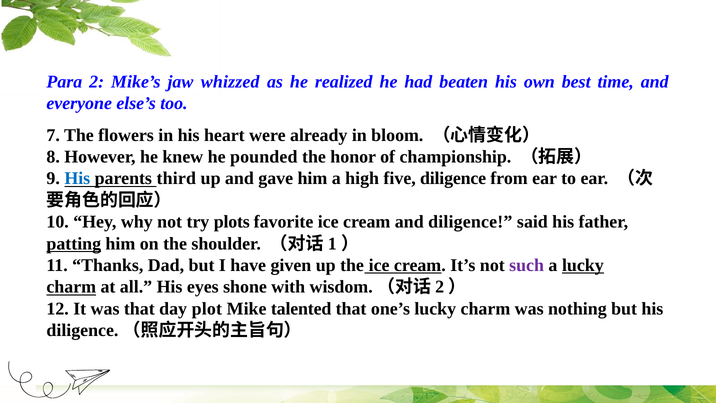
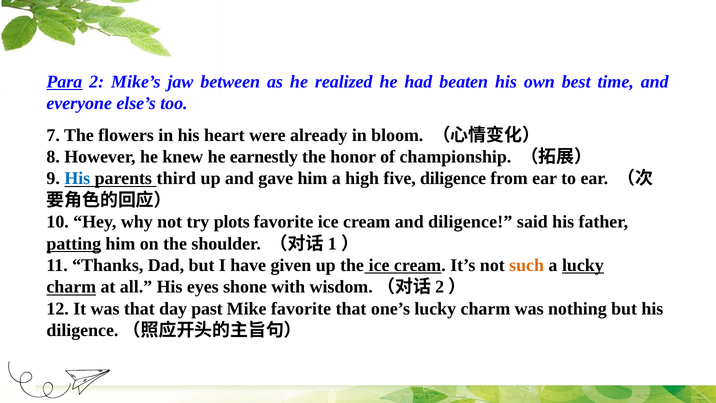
Para underline: none -> present
whizzed: whizzed -> between
pounded: pounded -> earnestly
such colour: purple -> orange
plot: plot -> past
Mike talented: talented -> favorite
